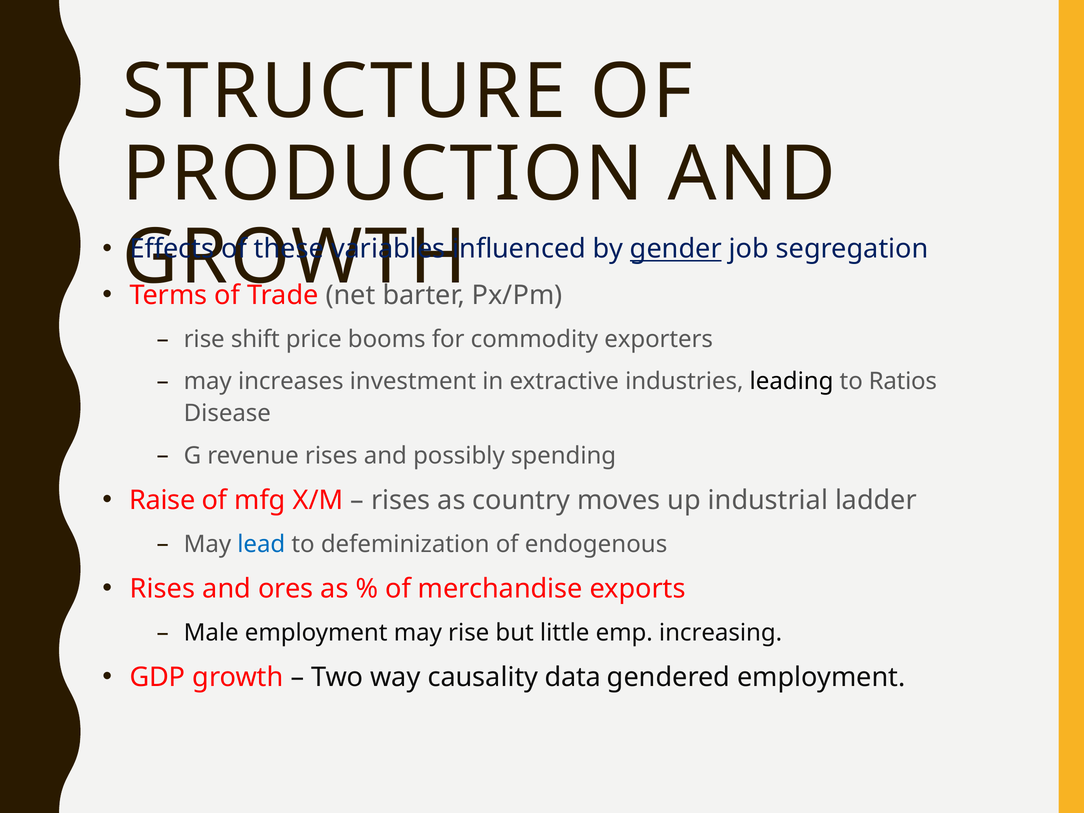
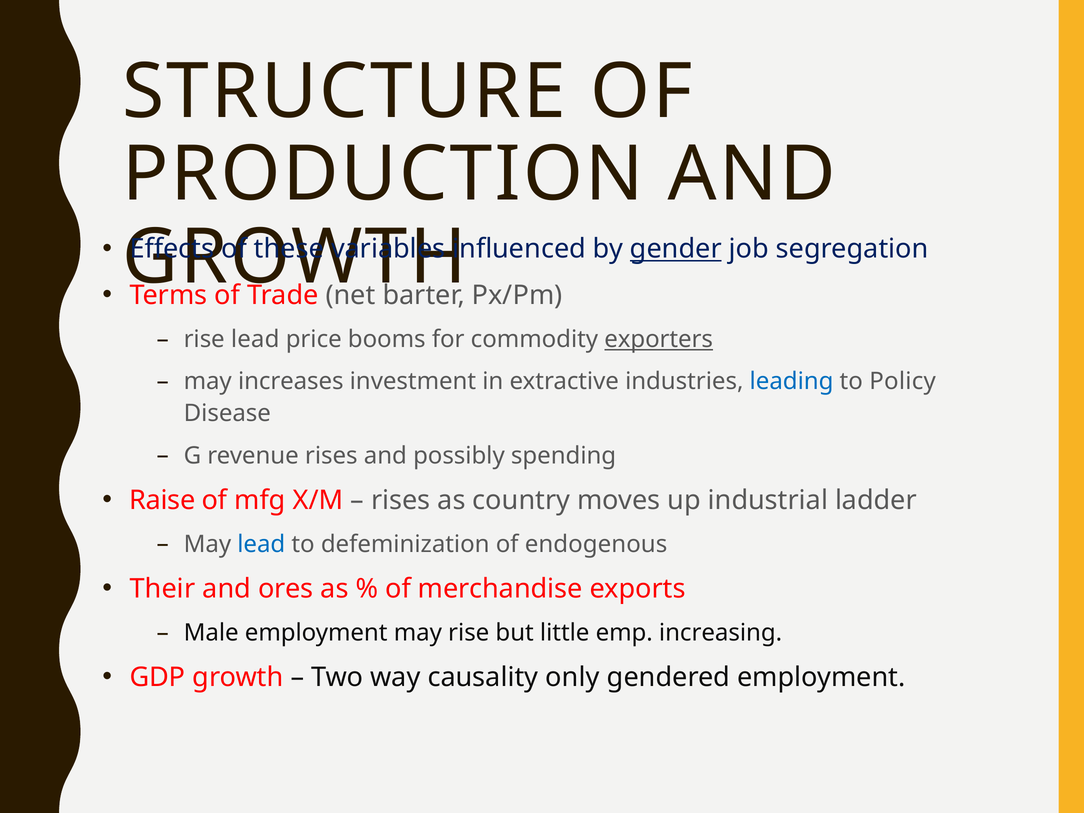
rise shift: shift -> lead
exporters underline: none -> present
leading colour: black -> blue
Ratios: Ratios -> Policy
Rises at (162, 589): Rises -> Their
data: data -> only
